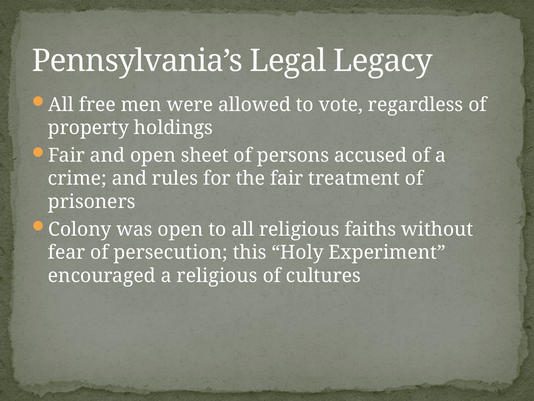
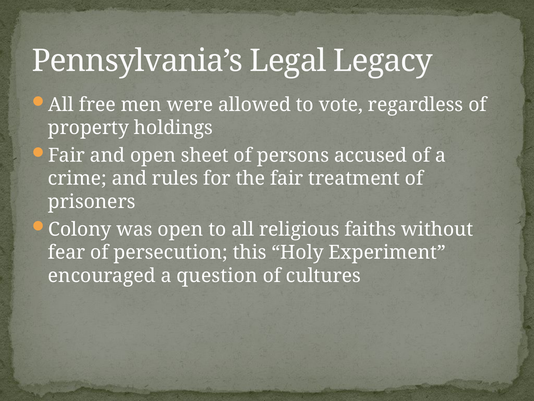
a religious: religious -> question
